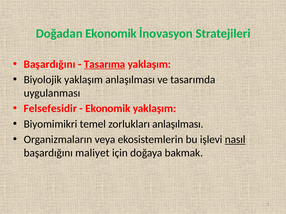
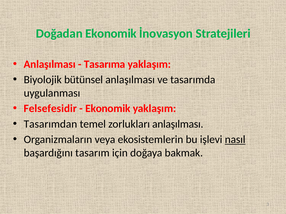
Başardığını at (50, 64): Başardığını -> Anlaşılması
Tasarıma underline: present -> none
Biyolojik yaklaşım: yaklaşım -> bütünsel
Biyomimikri: Biyomimikri -> Tasarımdan
maliyet: maliyet -> tasarım
